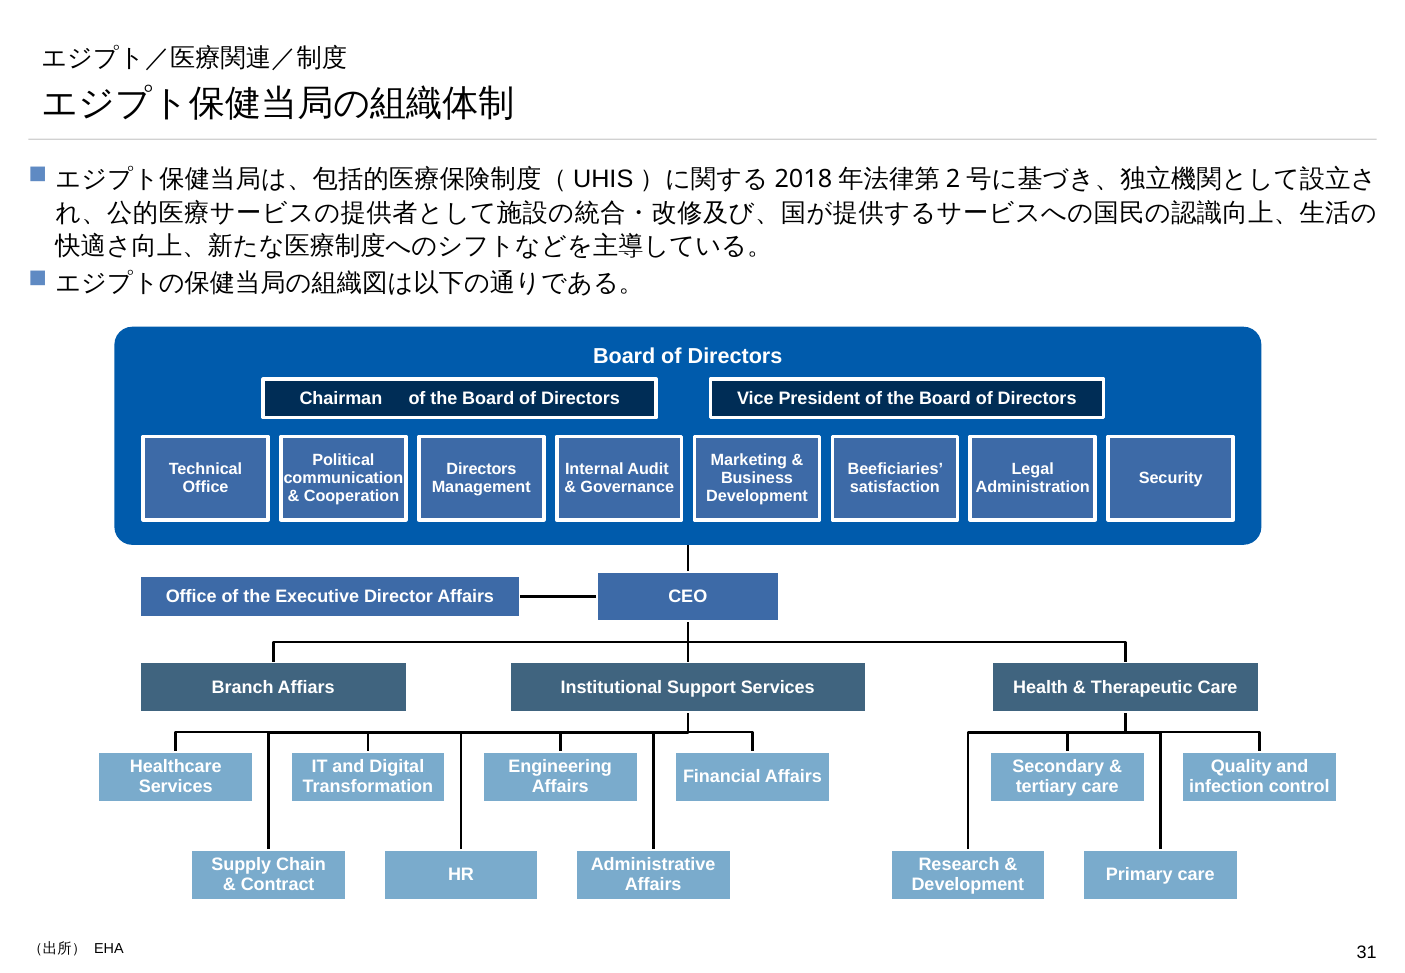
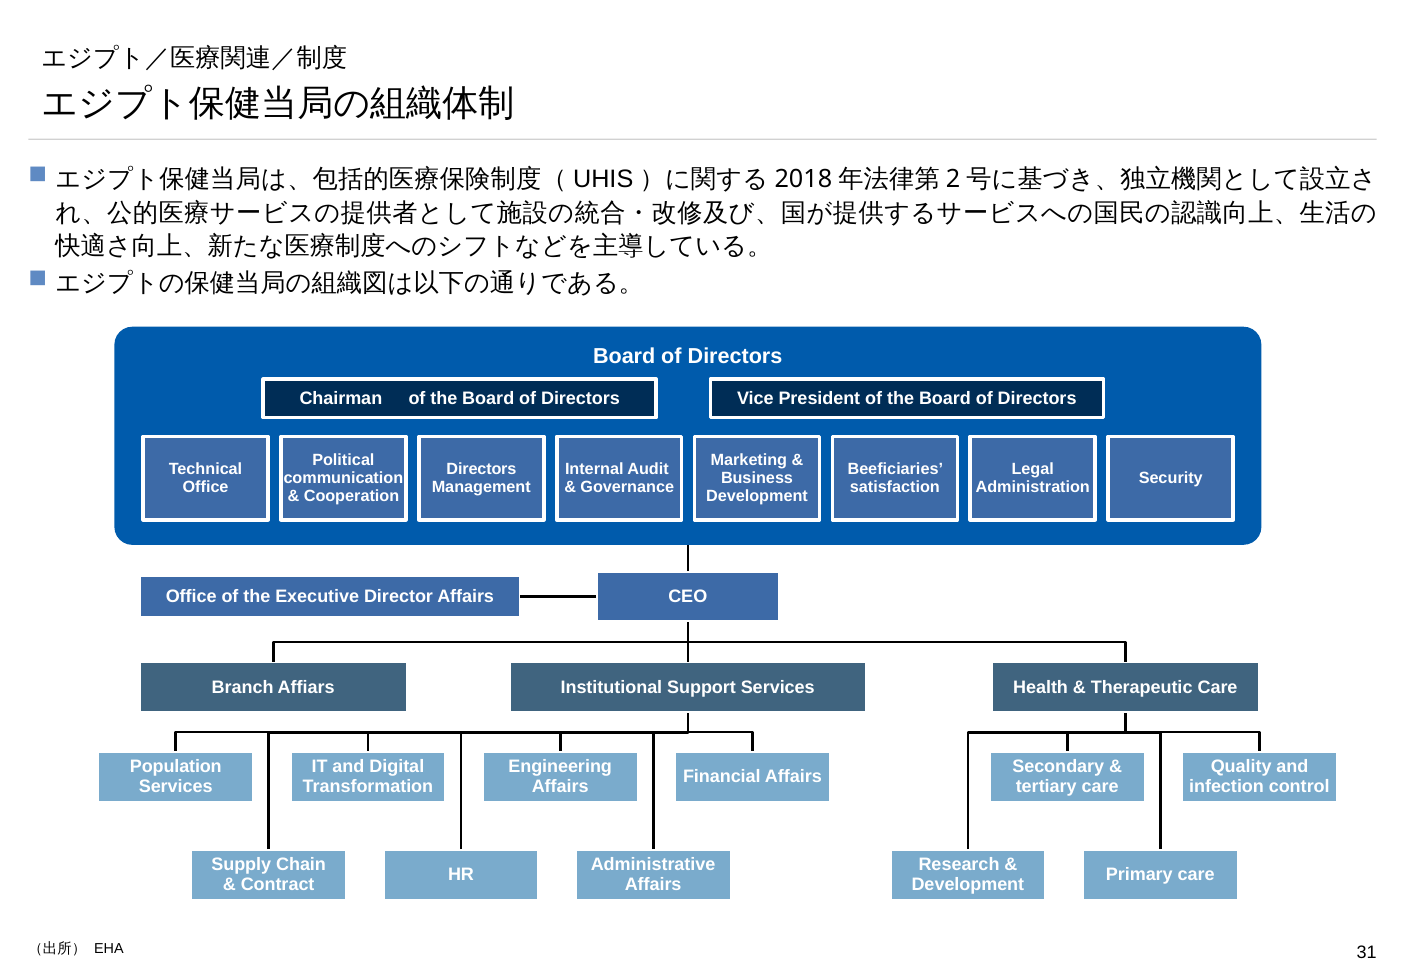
Healthcare: Healthcare -> Population
